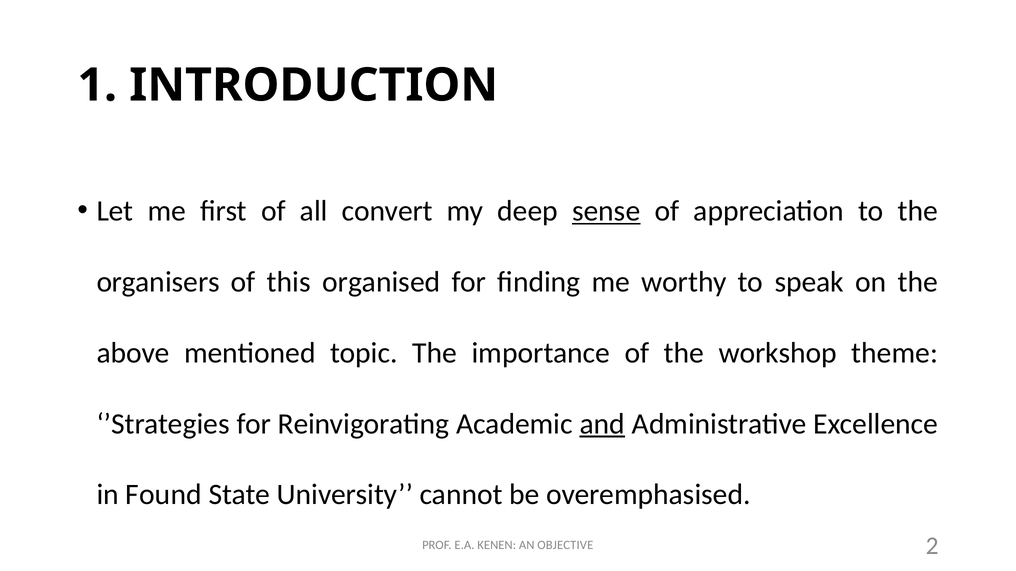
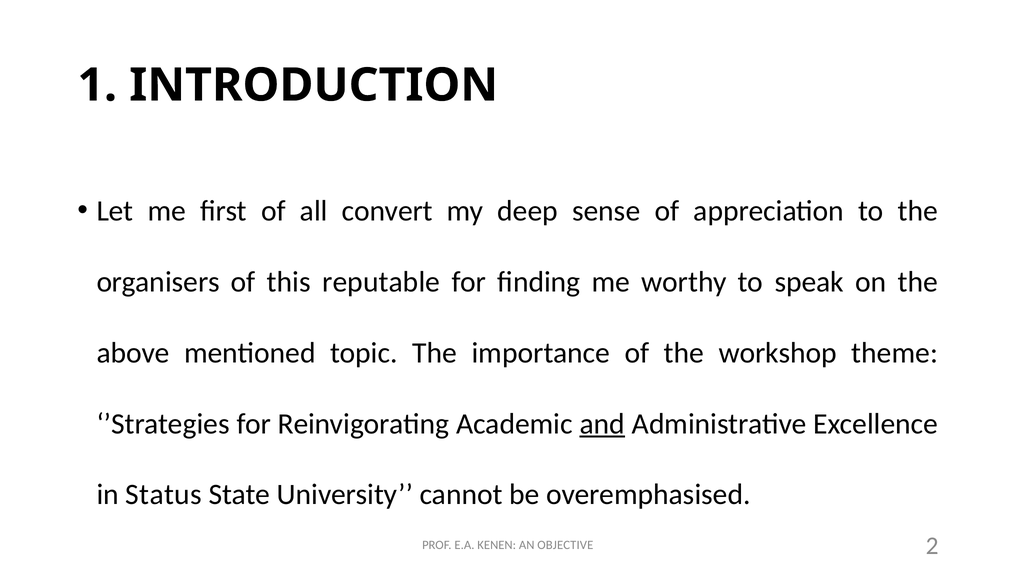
sense underline: present -> none
organised: organised -> reputable
Found: Found -> Status
